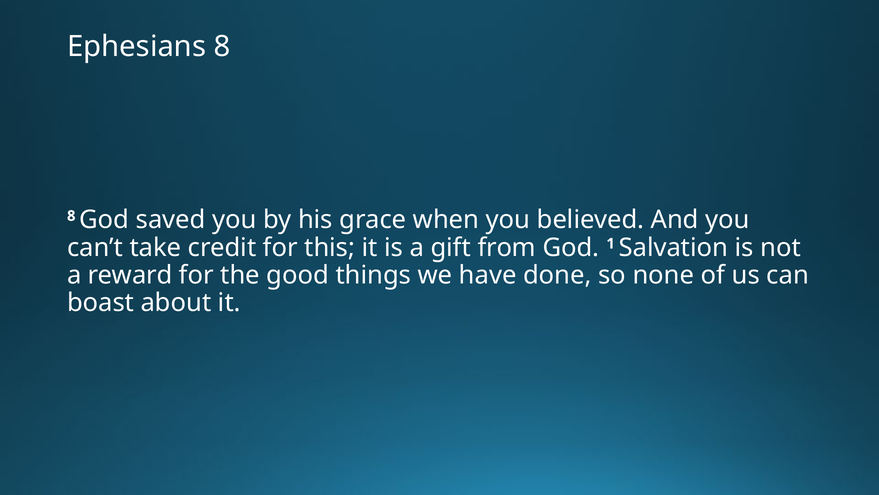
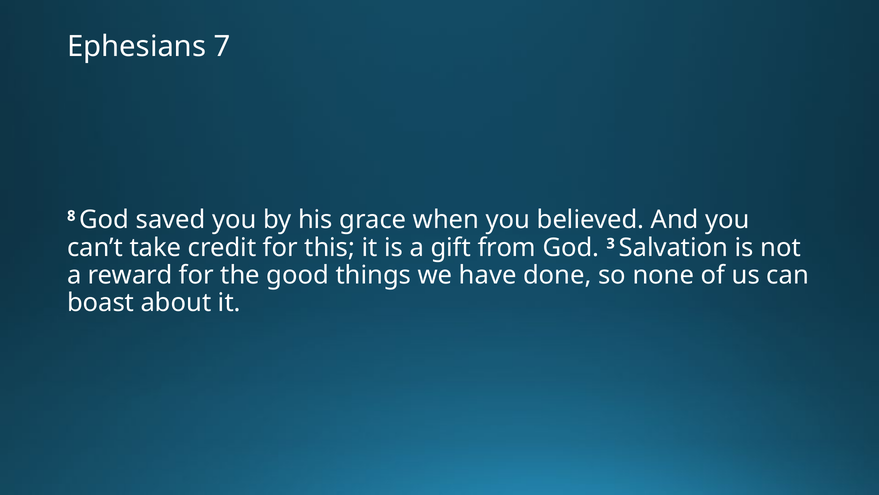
Ephesians 8: 8 -> 7
1: 1 -> 3
